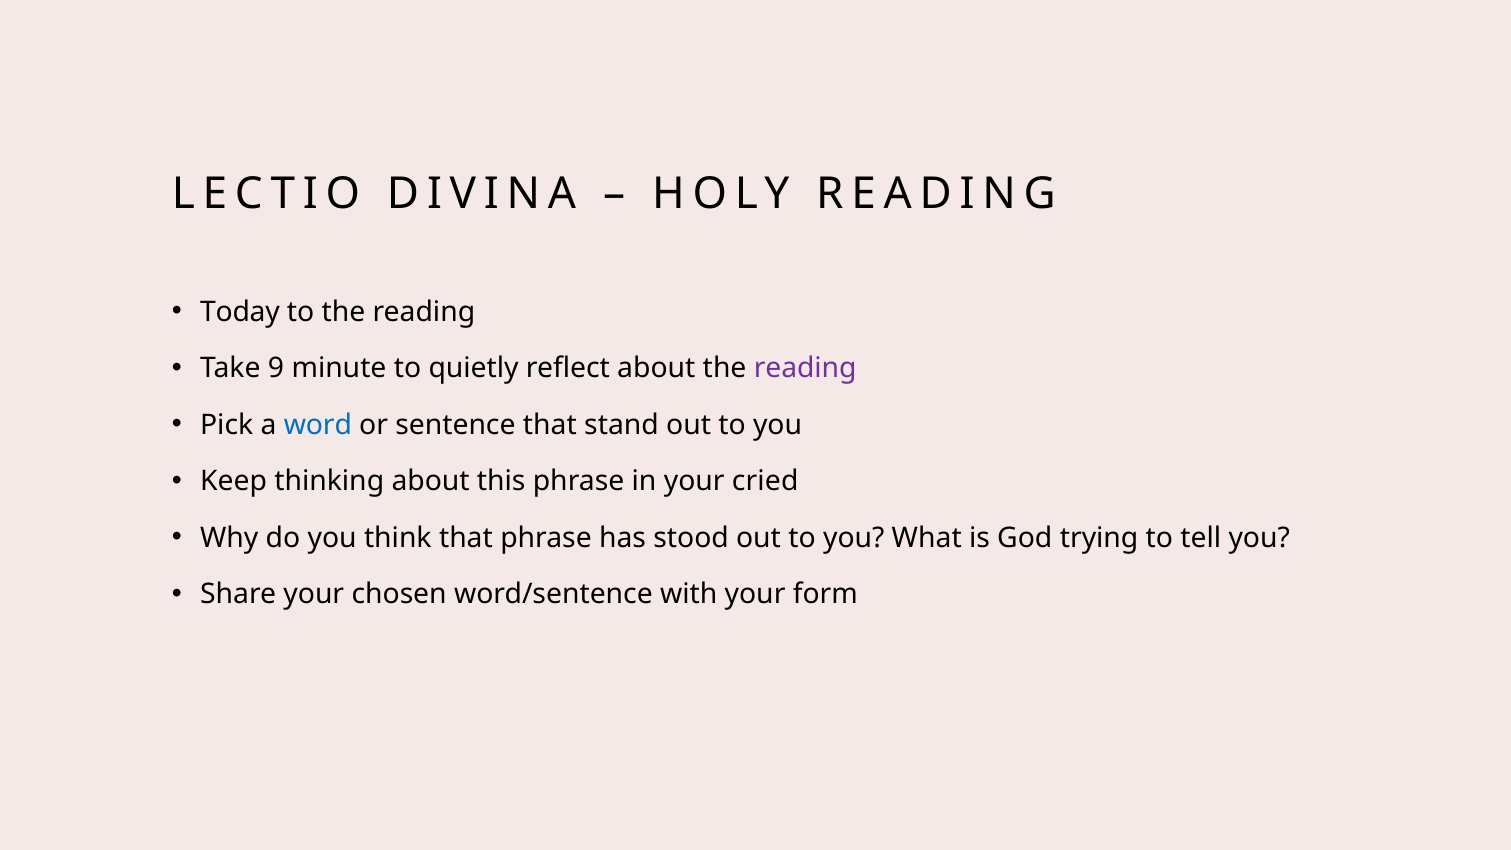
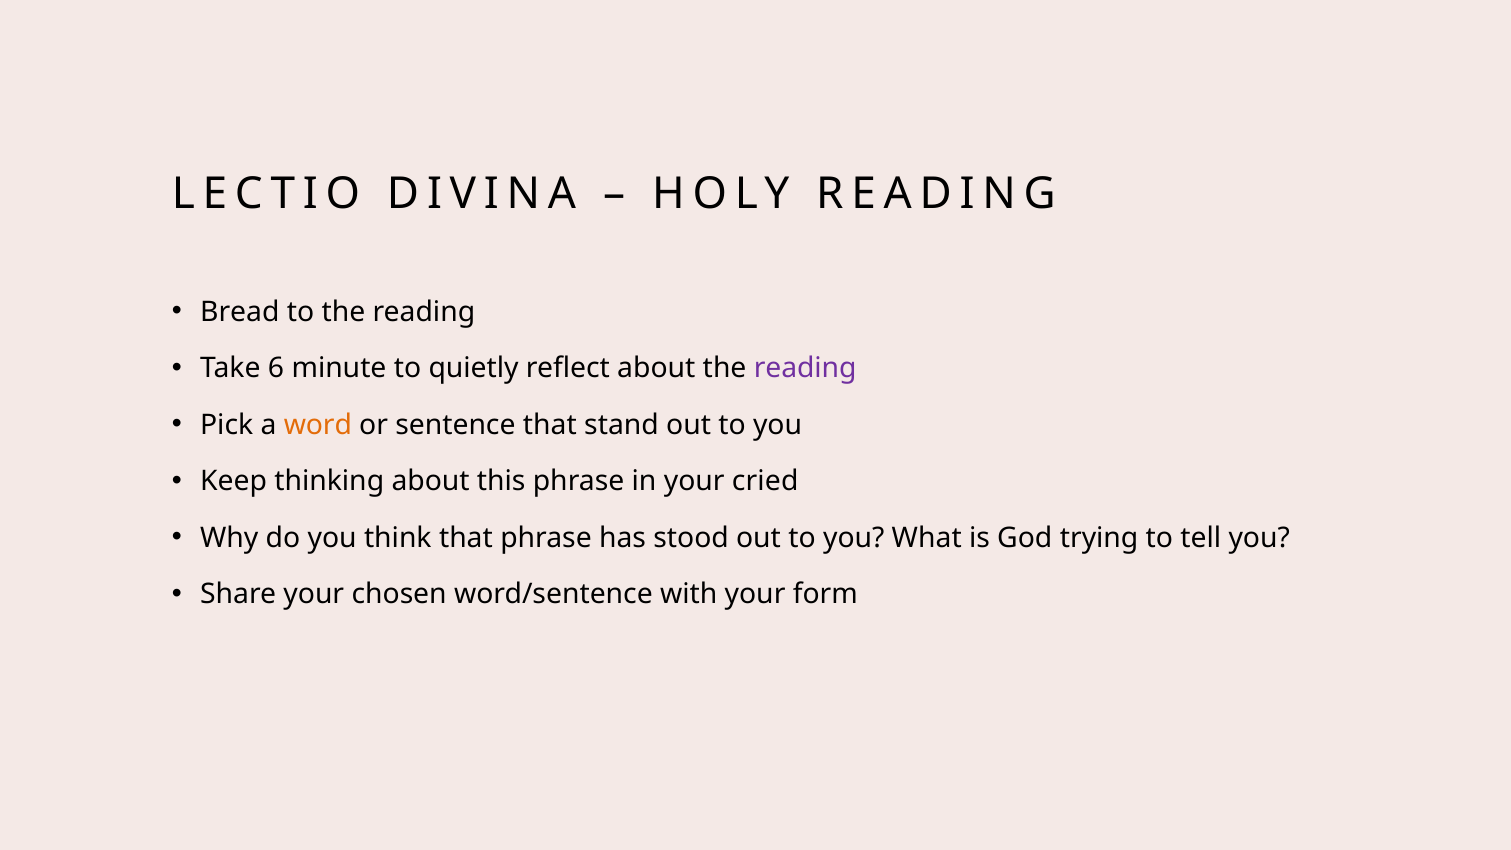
Today: Today -> Bread
9: 9 -> 6
word colour: blue -> orange
